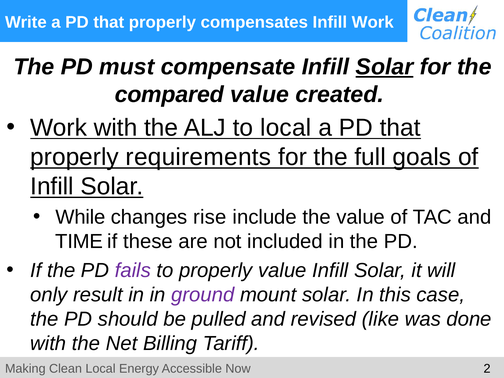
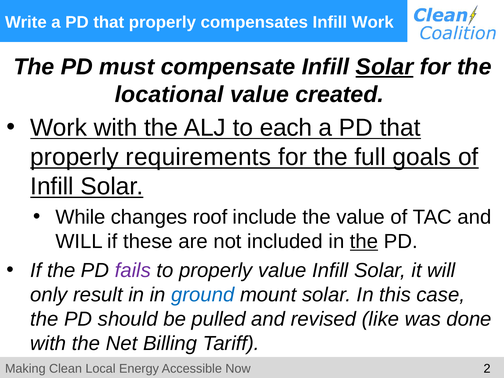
compared: compared -> locational
to local: local -> each
rise: rise -> roof
TIME at (79, 241): TIME -> WILL
the at (364, 241) underline: none -> present
ground colour: purple -> blue
